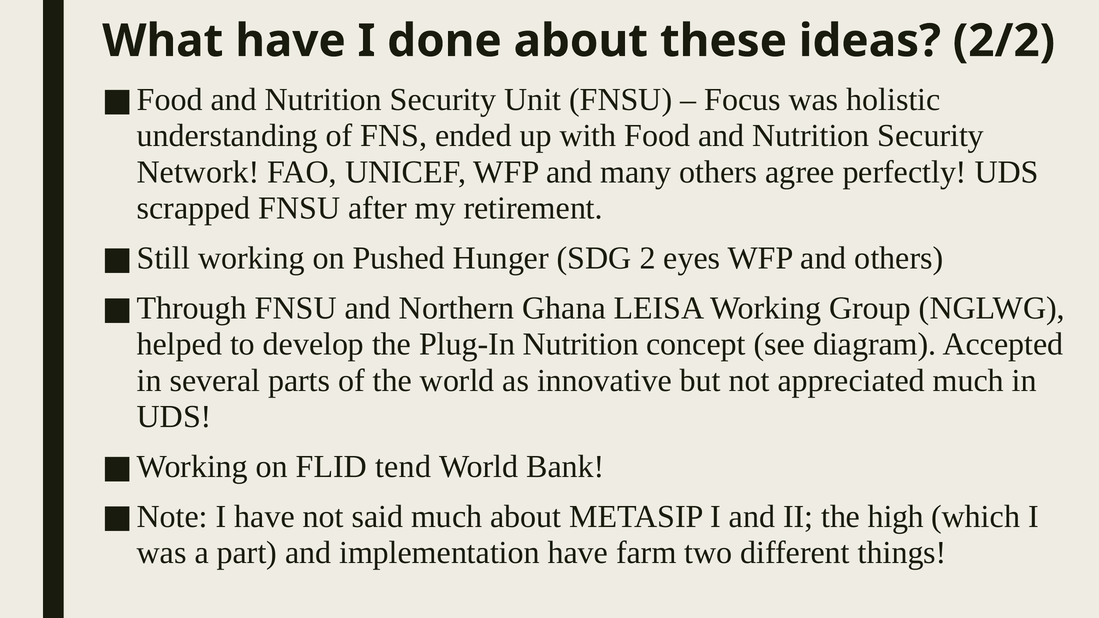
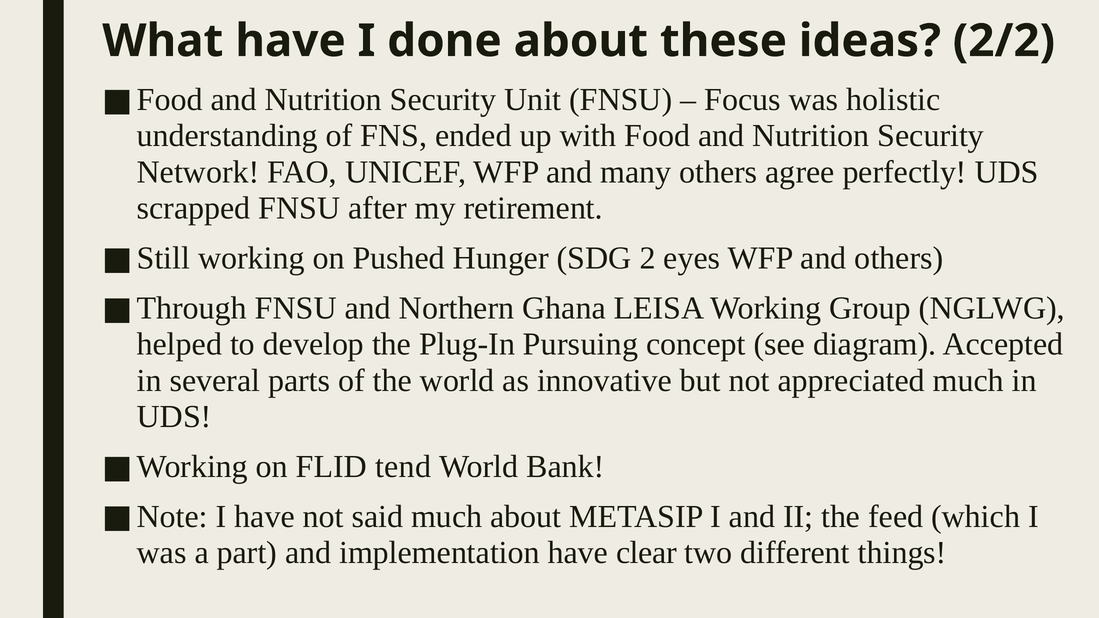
Plug-In Nutrition: Nutrition -> Pursuing
high: high -> feed
farm: farm -> clear
